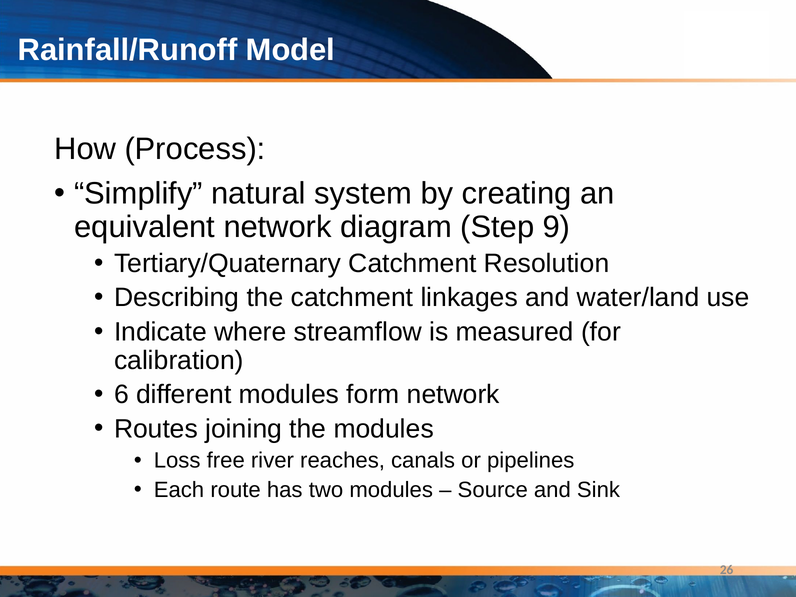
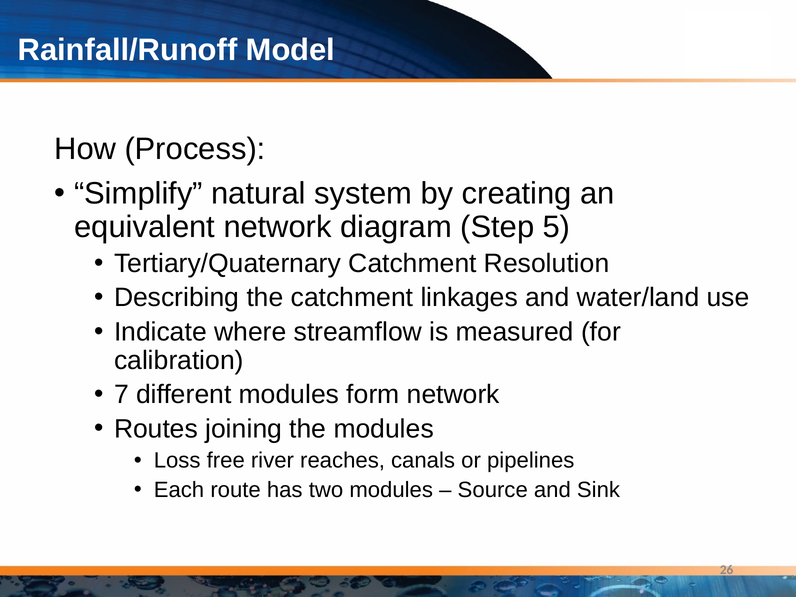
9: 9 -> 5
6: 6 -> 7
